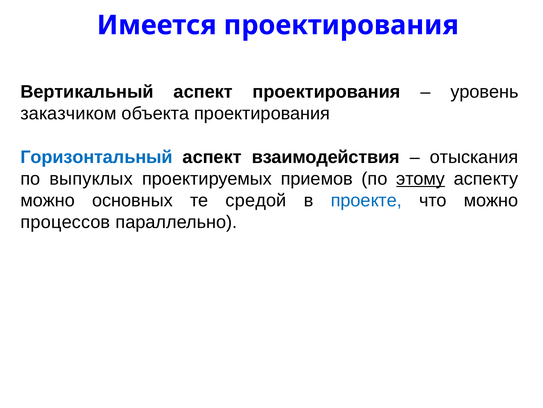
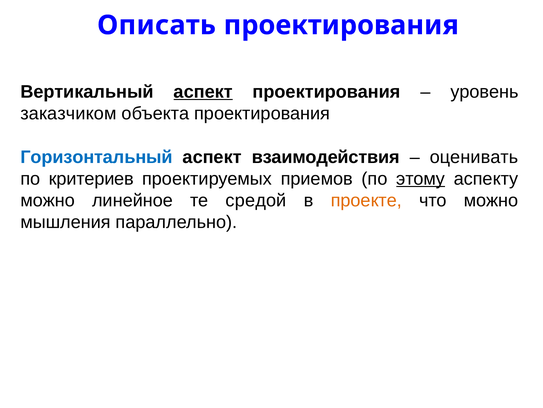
Имеется: Имеется -> Описать
аспект at (203, 92) underline: none -> present
отыскания: отыскания -> оценивать
выпуклых: выпуклых -> критериев
основных: основных -> линейное
проекте colour: blue -> orange
процессов: процессов -> мышления
